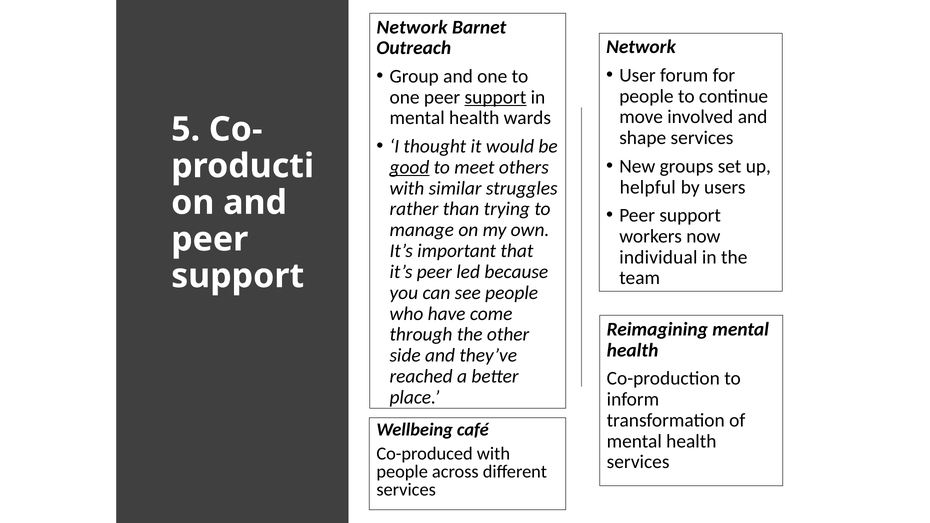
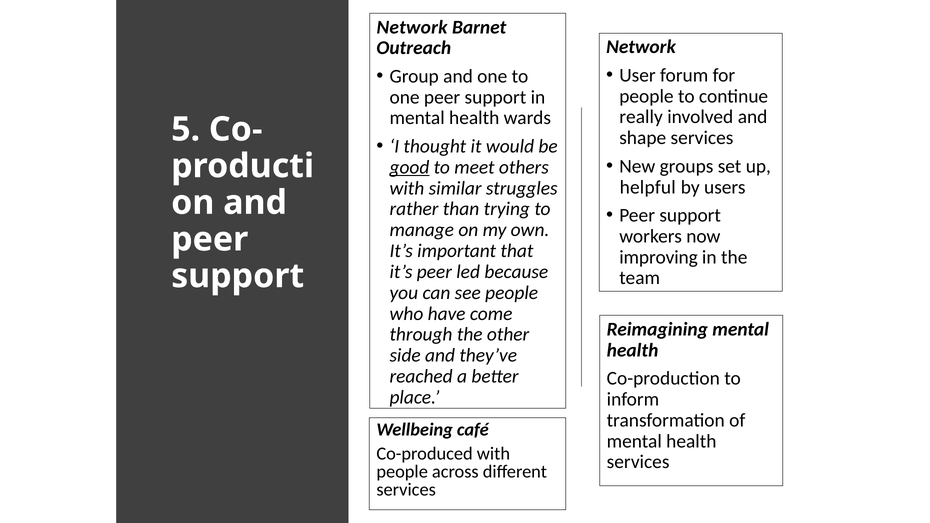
support at (495, 97) underline: present -> none
move: move -> really
individual: individual -> improving
